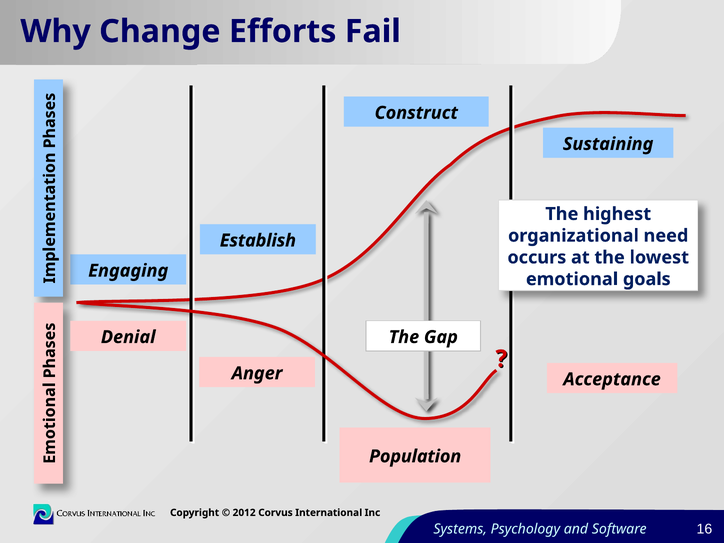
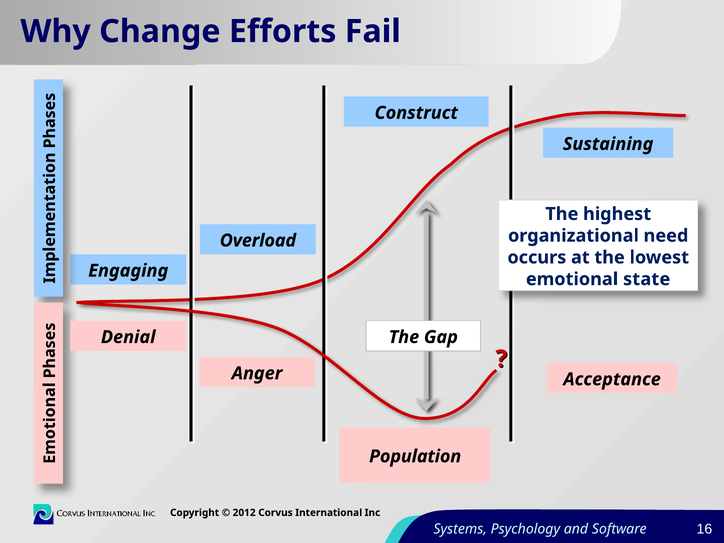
Establish: Establish -> Overload
goals: goals -> state
